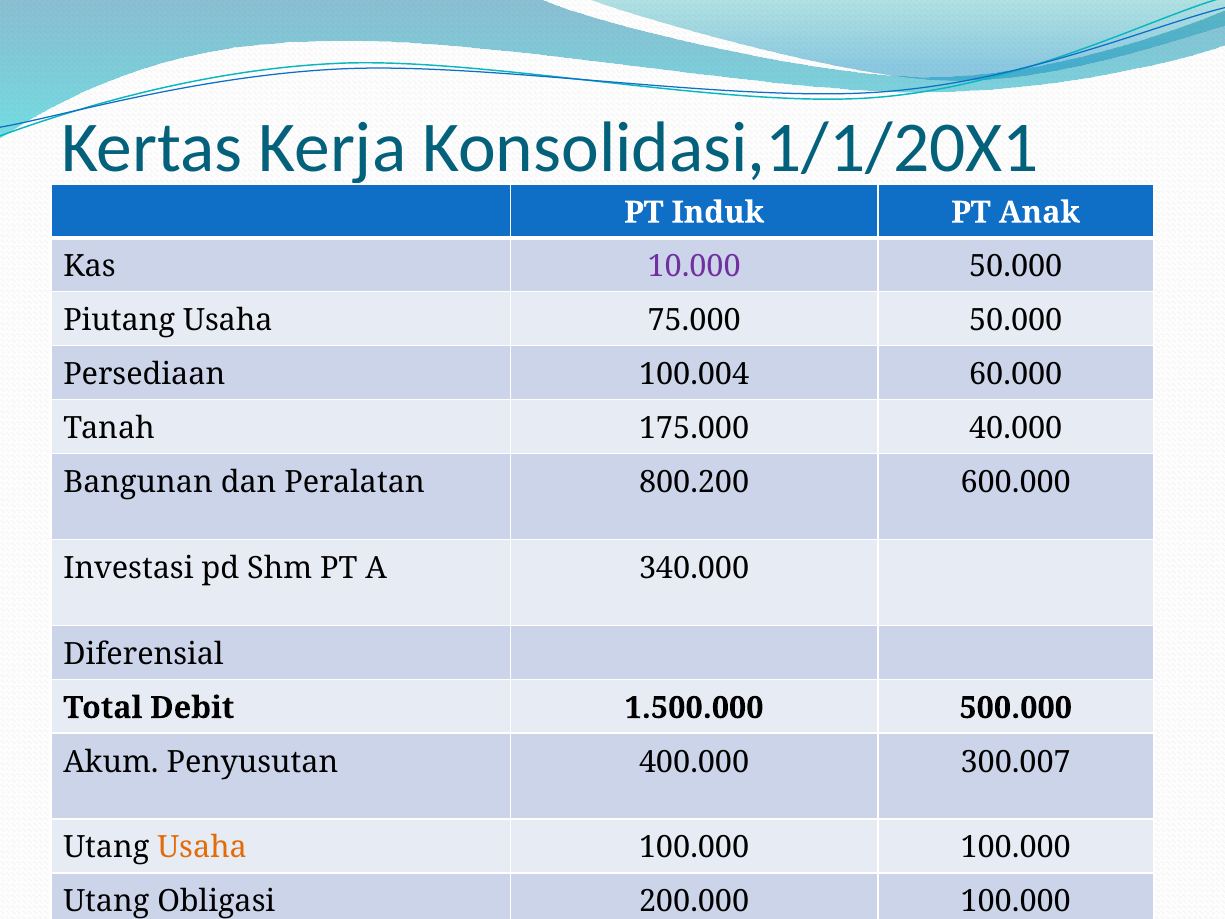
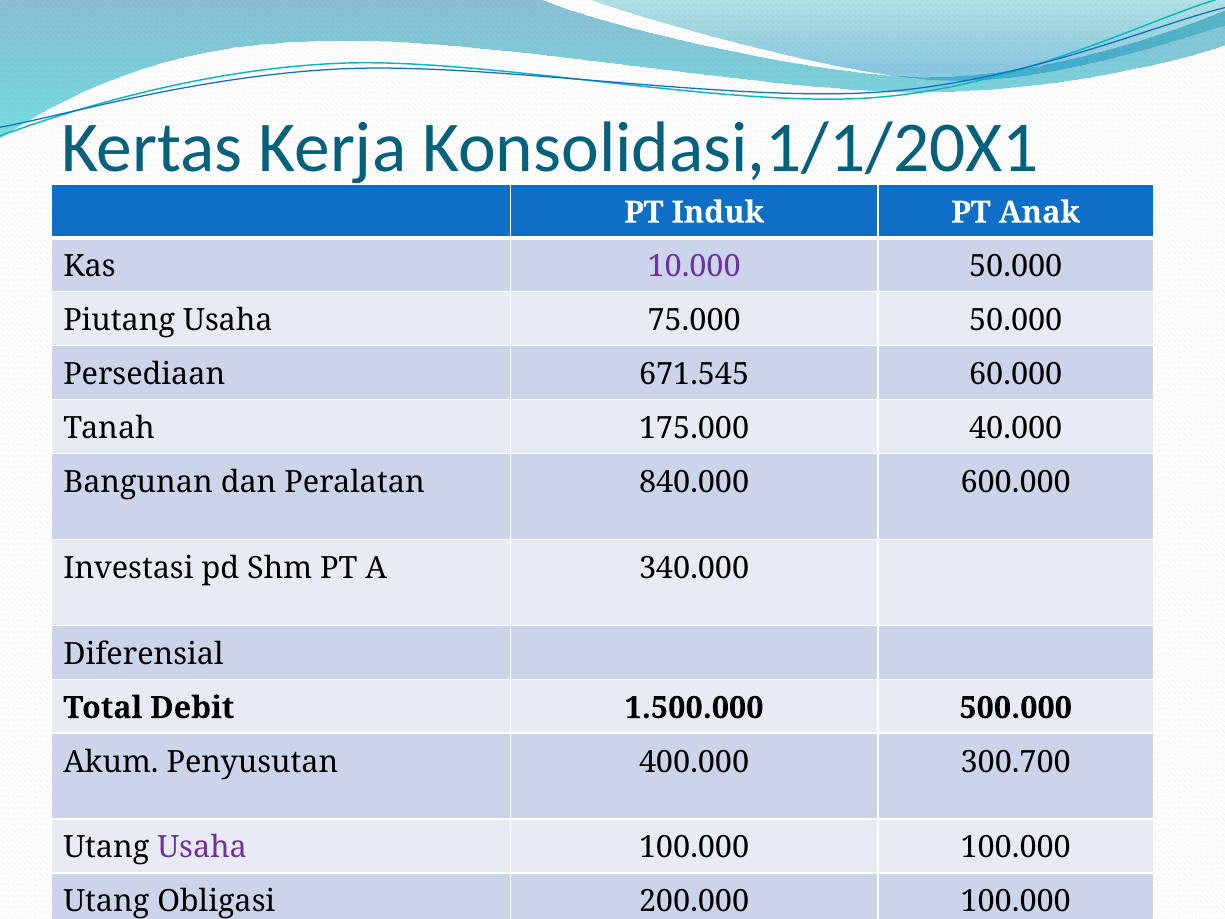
100.004: 100.004 -> 671.545
800.200: 800.200 -> 840.000
300.007: 300.007 -> 300.700
Usaha at (202, 847) colour: orange -> purple
